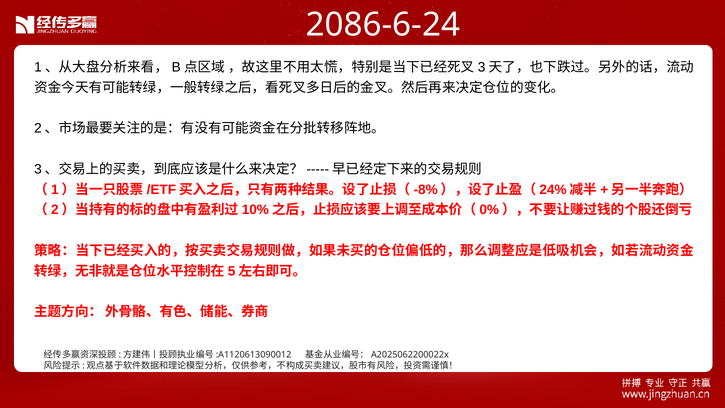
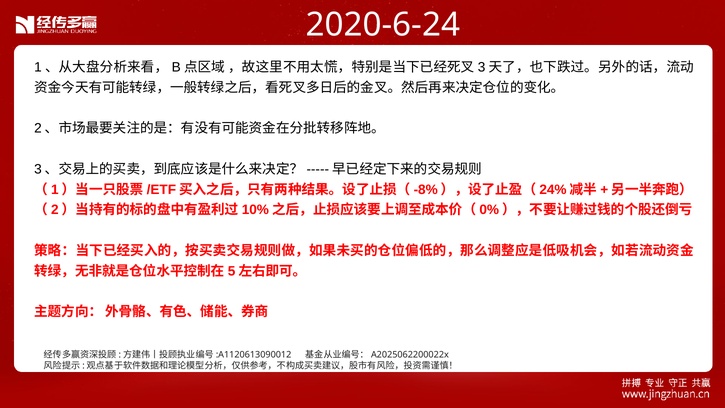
2086-6-24: 2086-6-24 -> 2020-6-24
